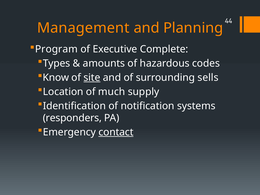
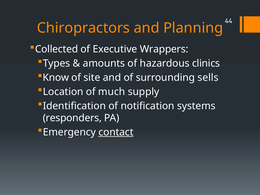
Management: Management -> Chiropractors
Program: Program -> Collected
Complete: Complete -> Wrappers
codes: codes -> clinics
site underline: present -> none
